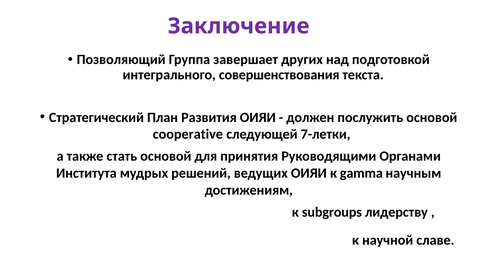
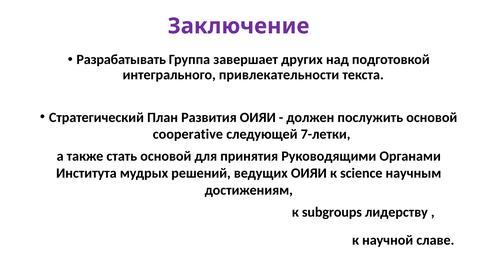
Позволяющий: Позволяющий -> Разрабатывать
совершенствования: совершенствования -> привлекательности
gamma: gamma -> science
